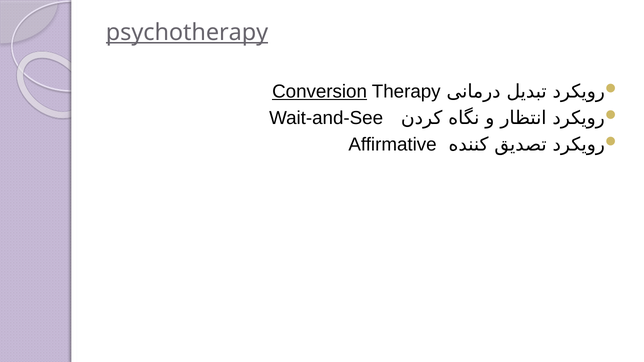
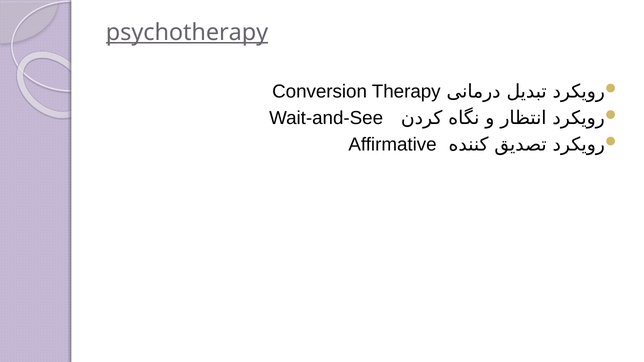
Conversion underline: present -> none
